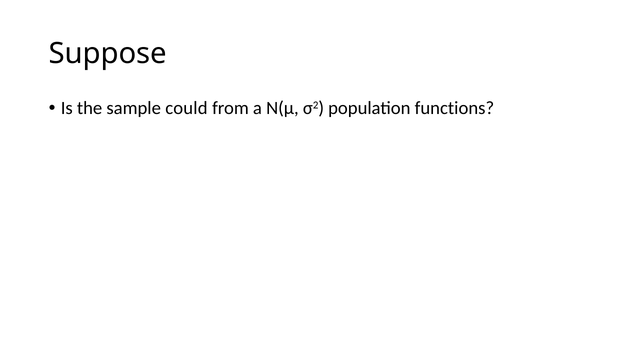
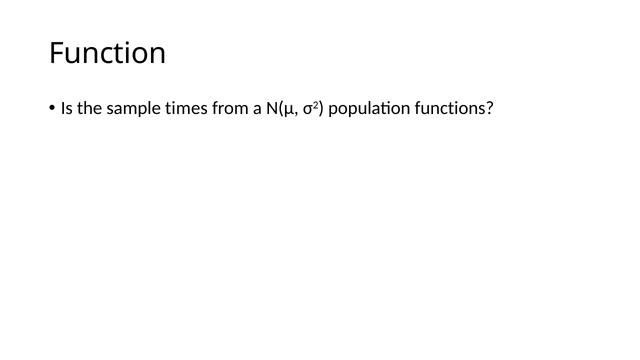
Suppose: Suppose -> Function
could: could -> times
